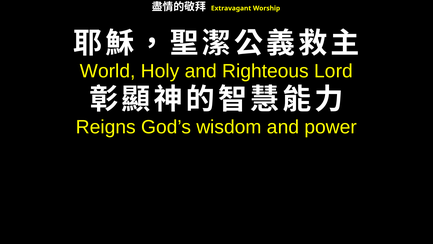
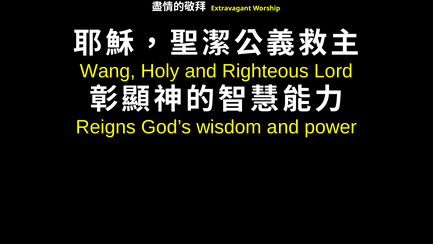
World: World -> Wang
